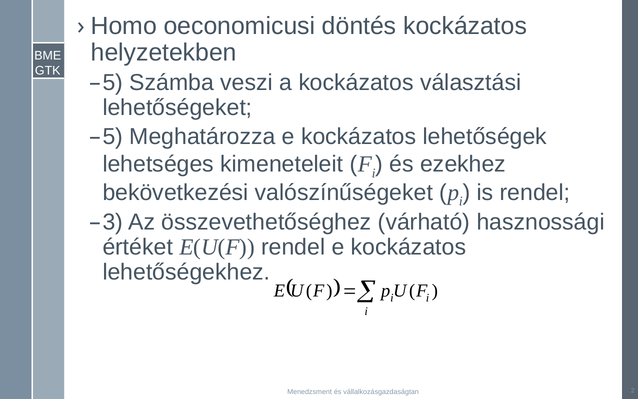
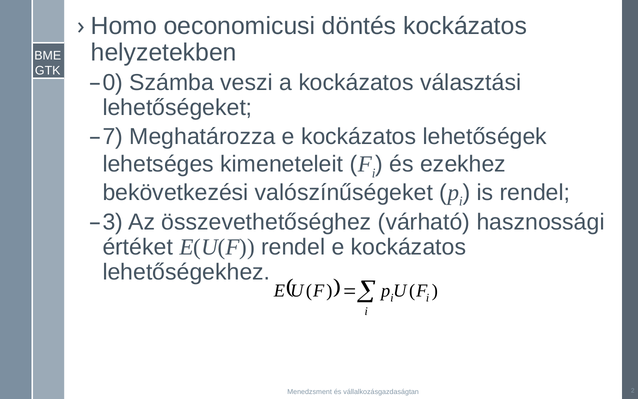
5 at (113, 83): 5 -> 0
5 at (113, 136): 5 -> 7
